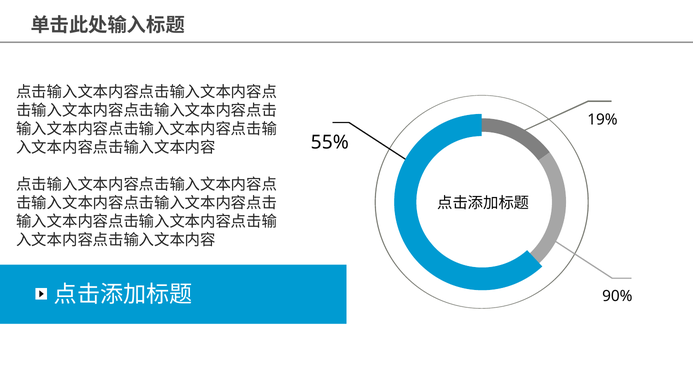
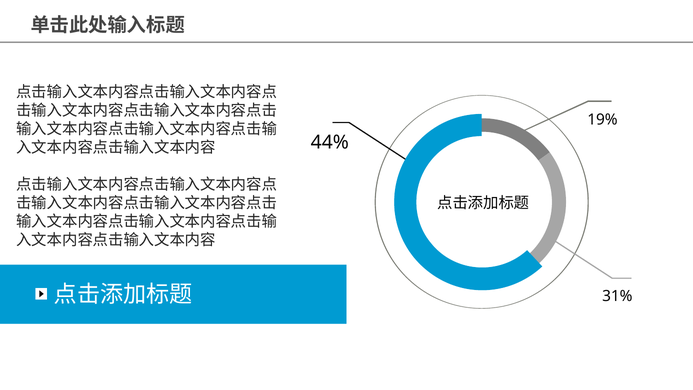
55%: 55% -> 44%
90%: 90% -> 31%
